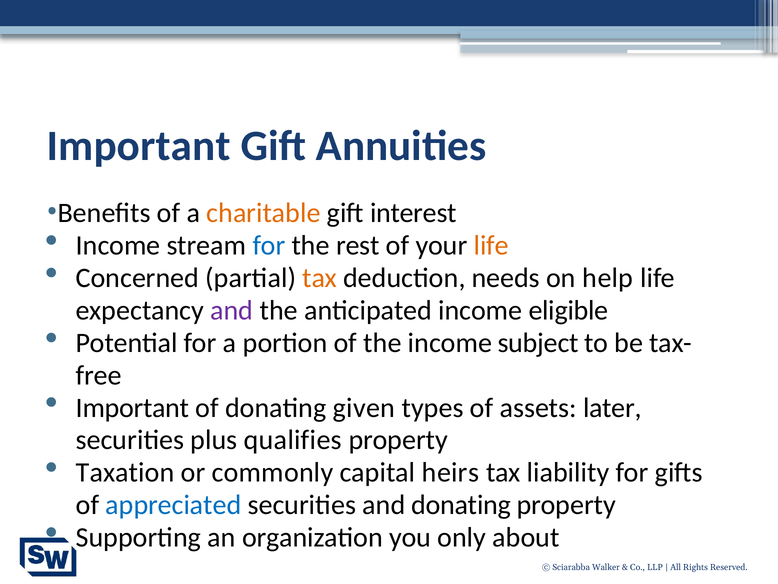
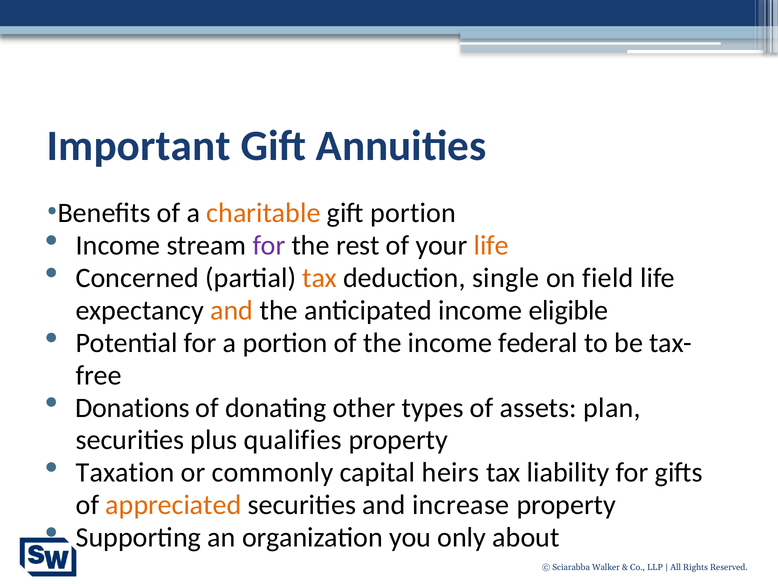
gift interest: interest -> portion
for at (269, 245) colour: blue -> purple
needs: needs -> single
help: help -> field
and at (232, 310) colour: purple -> orange
subject: subject -> federal
Important at (132, 407): Important -> Donations
given: given -> other
later: later -> plan
appreciated colour: blue -> orange
and donating: donating -> increase
